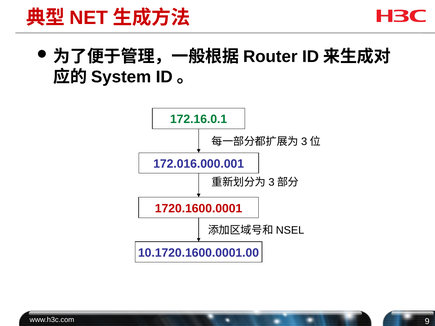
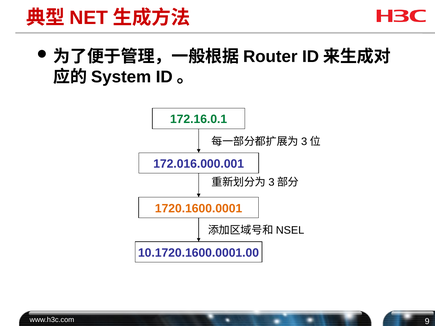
1720.1600.0001 colour: red -> orange
